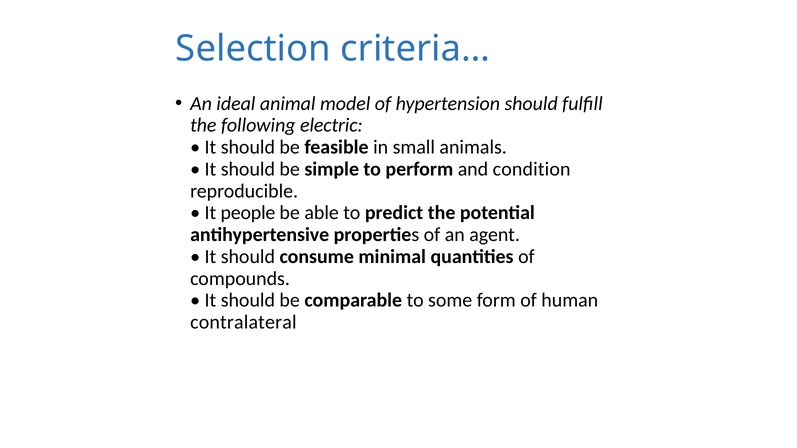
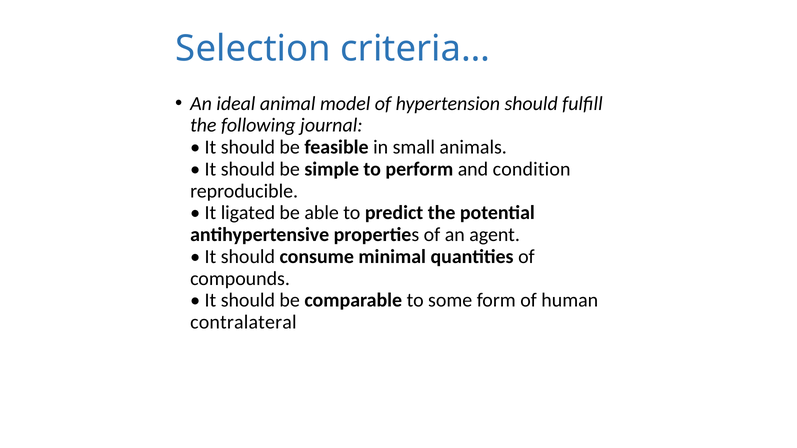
electric: electric -> journal
people: people -> ligated
